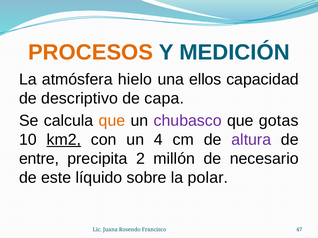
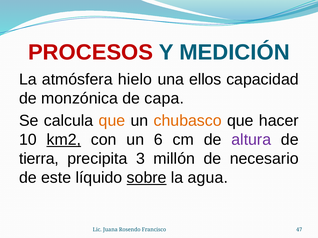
PROCESOS colour: orange -> red
descriptivo: descriptivo -> monzónica
chubasco colour: purple -> orange
gotas: gotas -> hacer
4: 4 -> 6
entre: entre -> tierra
2: 2 -> 3
sobre underline: none -> present
polar: polar -> agua
